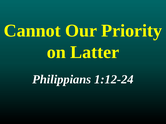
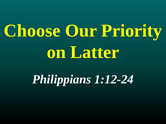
Cannot: Cannot -> Choose
